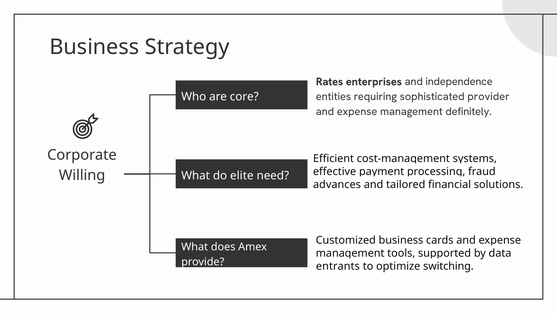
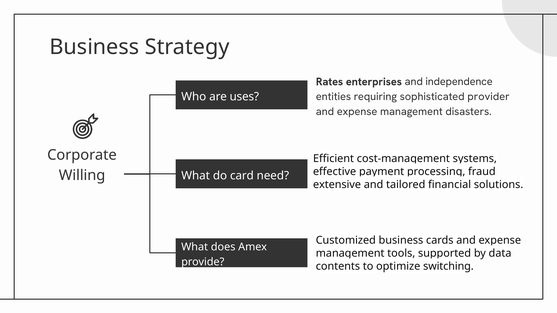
core: core -> uses
definitely: definitely -> disasters
elite: elite -> card
advances: advances -> extensive
entrants: entrants -> contents
